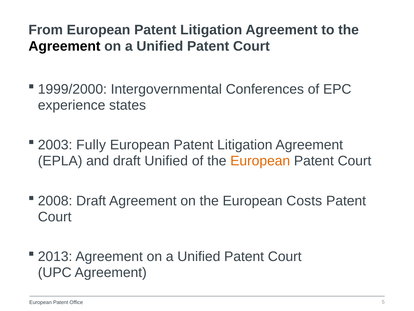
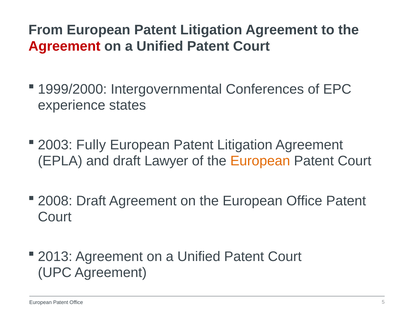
Agreement at (64, 46) colour: black -> red
draft Unified: Unified -> Lawyer
European Costs: Costs -> Office
